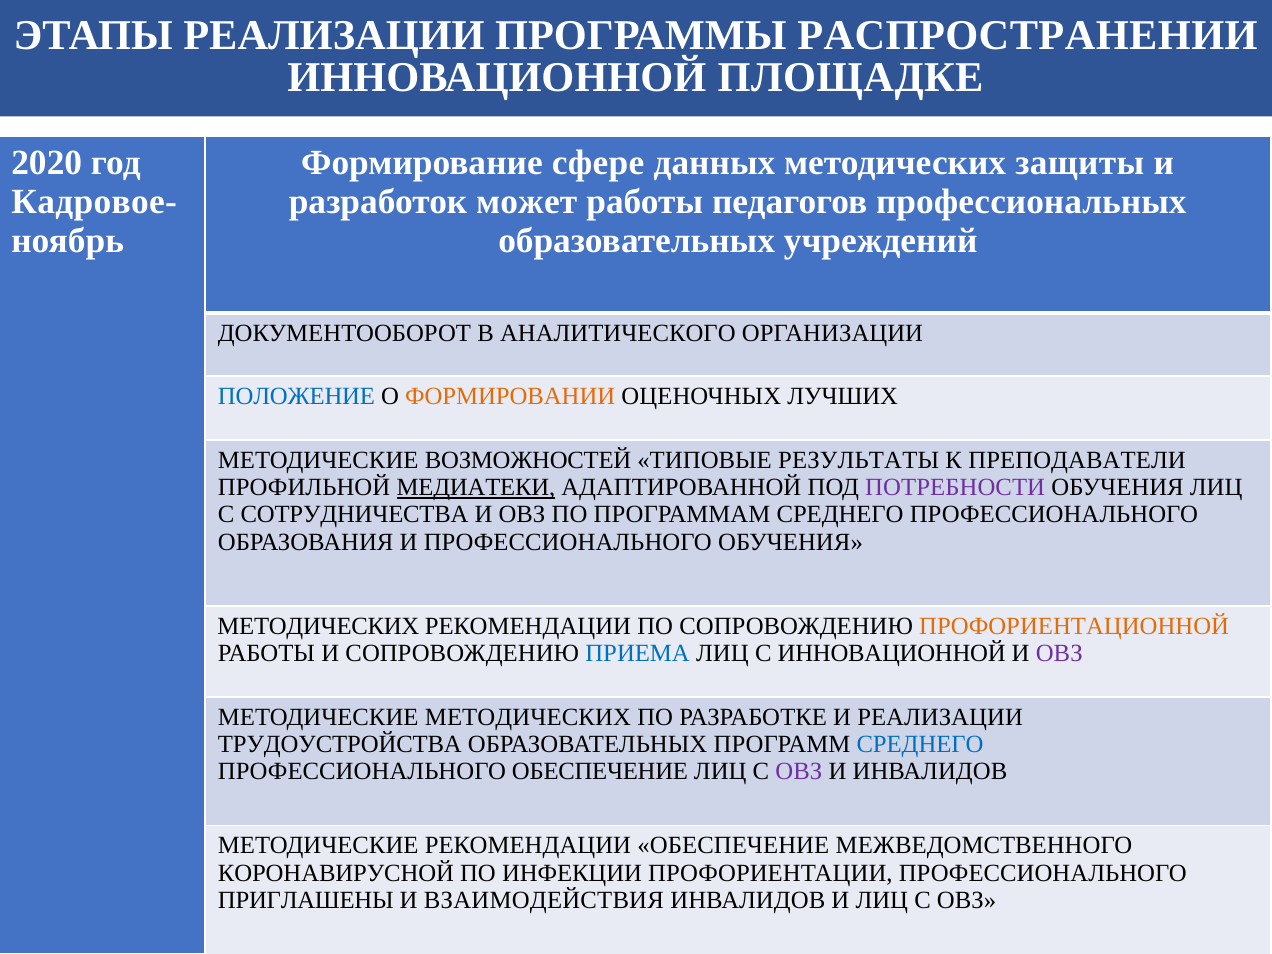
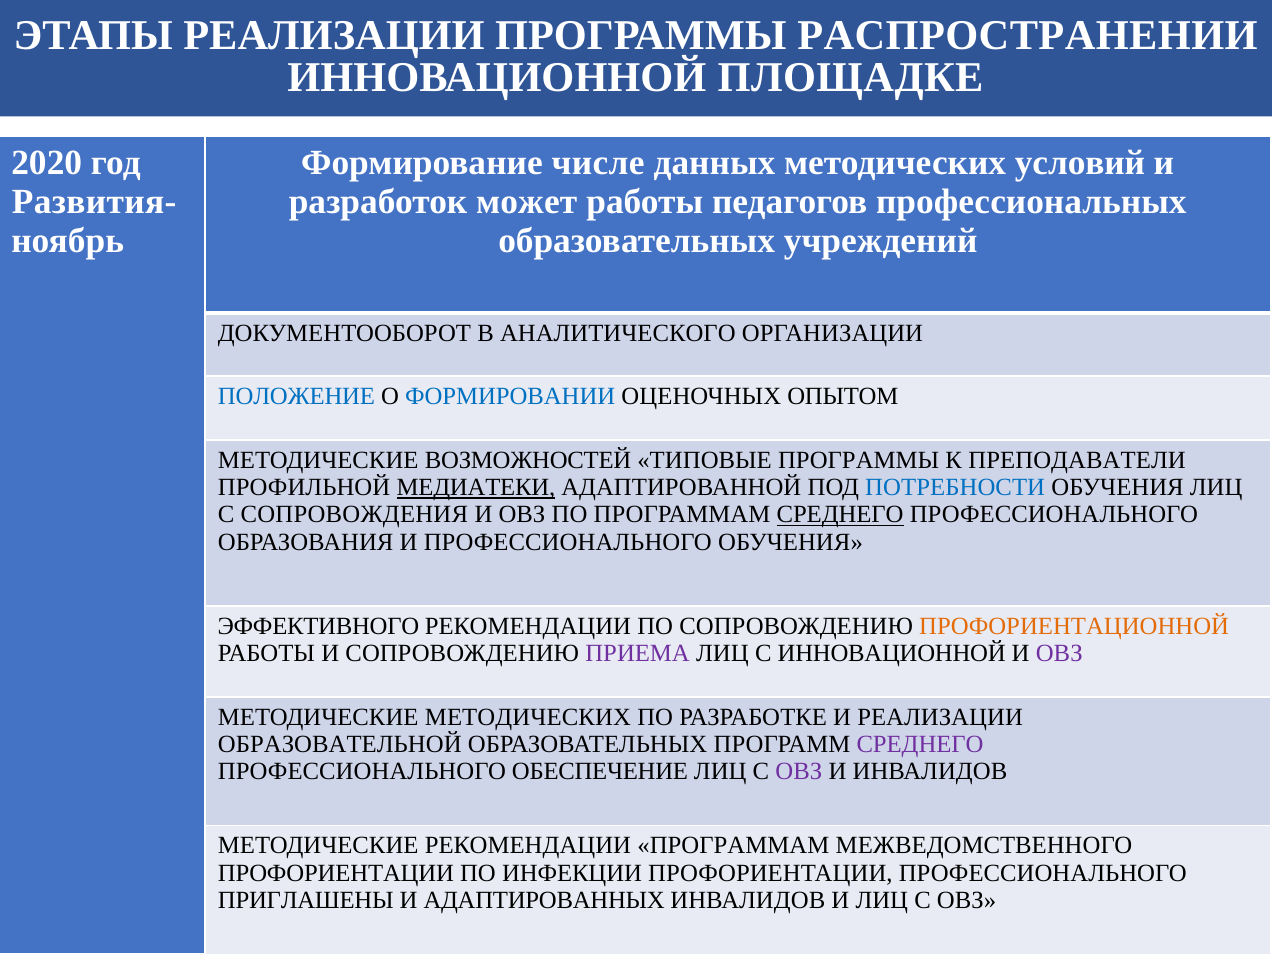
сфере: сфере -> числе
защиты: защиты -> условий
Кадровое-: Кадровое- -> Развития-
ФОРМИРОВАНИИ colour: orange -> blue
ЛУЧШИХ: ЛУЧШИХ -> ОПЫТОМ
ТИПОВЫЕ РЕЗУЛЬТАТЫ: РЕЗУЛЬТАТЫ -> ПРОГРАММЫ
ПОТРЕБНОСТИ colour: purple -> blue
СОТРУДНИЧЕСТВА: СОТРУДНИЧЕСТВА -> СОПРОВОЖДЕНИЯ
СРЕДНЕГО at (840, 515) underline: none -> present
МЕТОДИЧЕСКИХ at (318, 626): МЕТОДИЧЕСКИХ -> ЭФФЕКТИВНОГО
ПРИЕМА colour: blue -> purple
ТРУДОУСТРОЙСТВА: ТРУДОУСТРОЙСТВА -> ОБРАЗОВАТЕЛЬНОЙ
СРЕДНЕГО at (920, 744) colour: blue -> purple
РЕКОМЕНДАЦИИ ОБЕСПЕЧЕНИЕ: ОБЕСПЕЧЕНИЕ -> ПРОГРАММАМ
КОРОНАВИРУСНОЙ at (336, 873): КОРОНАВИРУСНОЙ -> ПРОФОРИЕНТАЦИИ
ВЗАИМОДЕЙСТВИЯ: ВЗАИМОДЕЙСТВИЯ -> АДАПТИРОВАННЫХ
